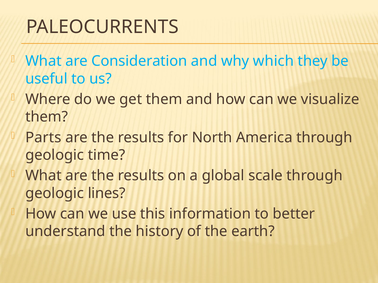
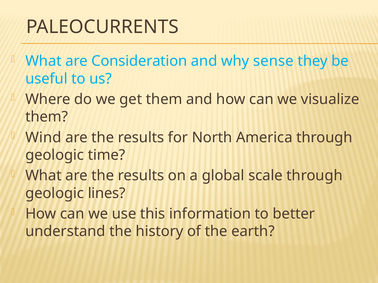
which: which -> sense
Parts: Parts -> Wind
